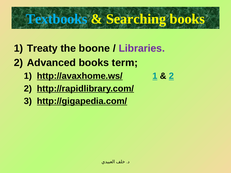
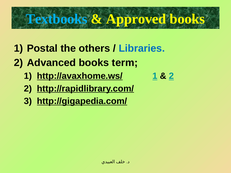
Searching: Searching -> Approved
Treaty: Treaty -> Postal
boone: boone -> others
Libraries colour: purple -> blue
